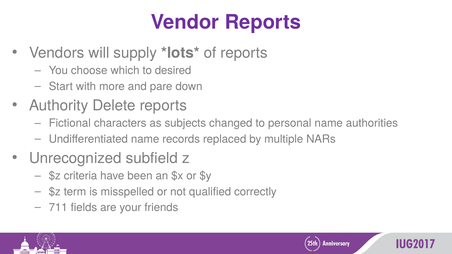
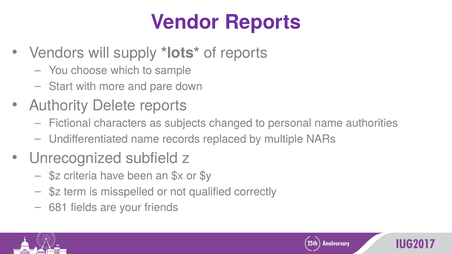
desired: desired -> sample
711: 711 -> 681
